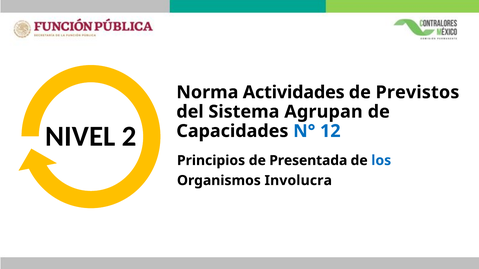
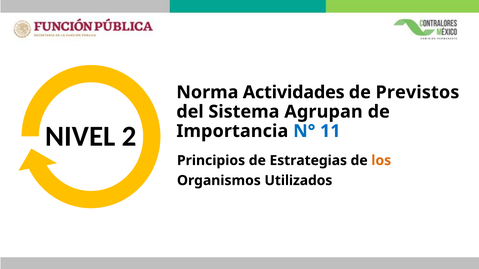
Capacidades: Capacidades -> Importancia
12: 12 -> 11
Presentada: Presentada -> Estrategias
los colour: blue -> orange
Involucra: Involucra -> Utilizados
